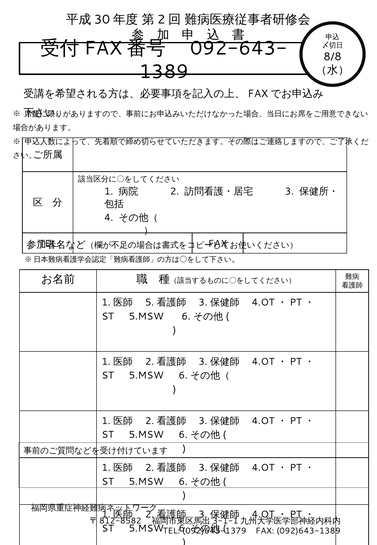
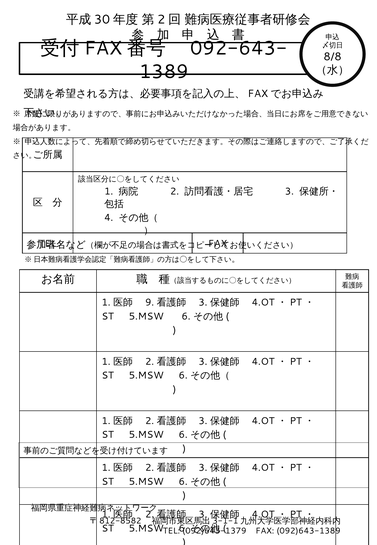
5: 5 -> 9
